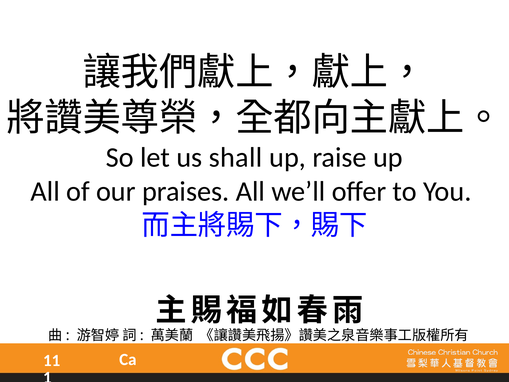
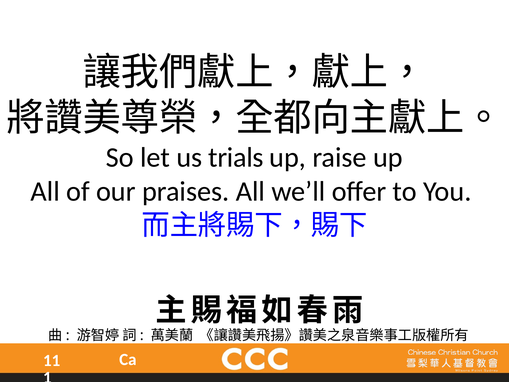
shall: shall -> trials
